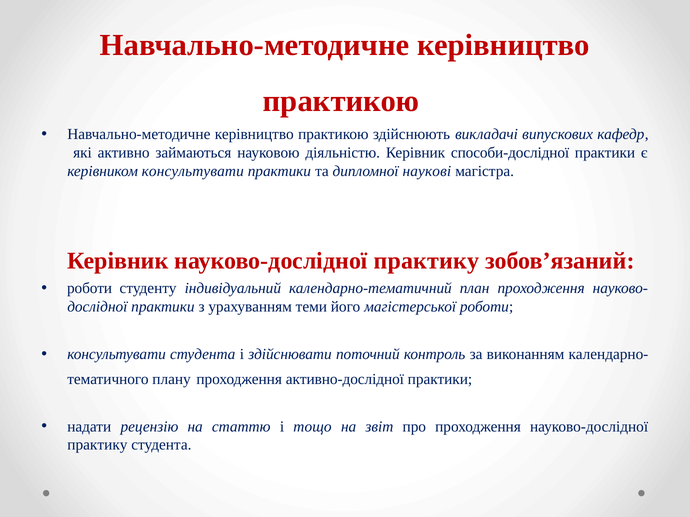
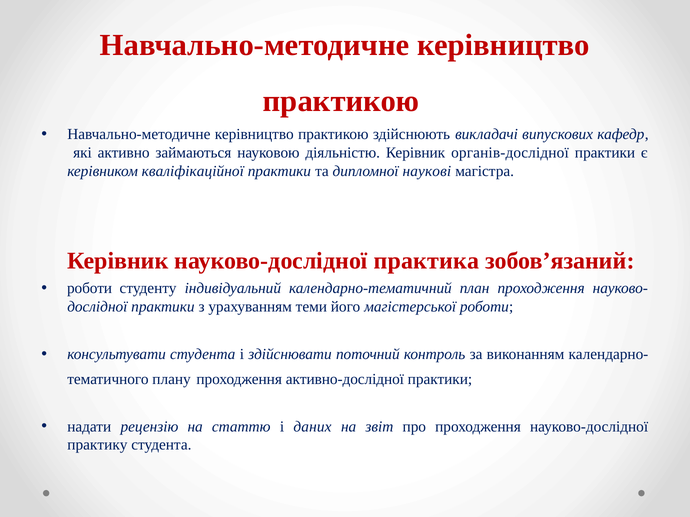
способи-дослідної: способи-дослідної -> органів-дослідної
керівником консультувати: консультувати -> кваліфікаційної
Керівник науково-дослідної практику: практику -> практика
тощо: тощо -> даних
